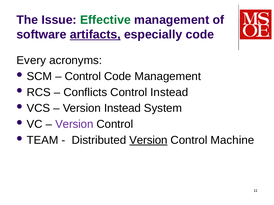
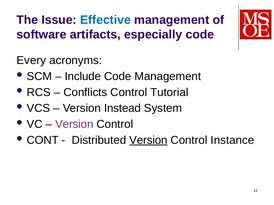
Effective colour: green -> blue
artifacts underline: present -> none
Control at (83, 77): Control -> Include
Control Instead: Instead -> Tutorial
TEAM: TEAM -> CONT
Machine: Machine -> Instance
